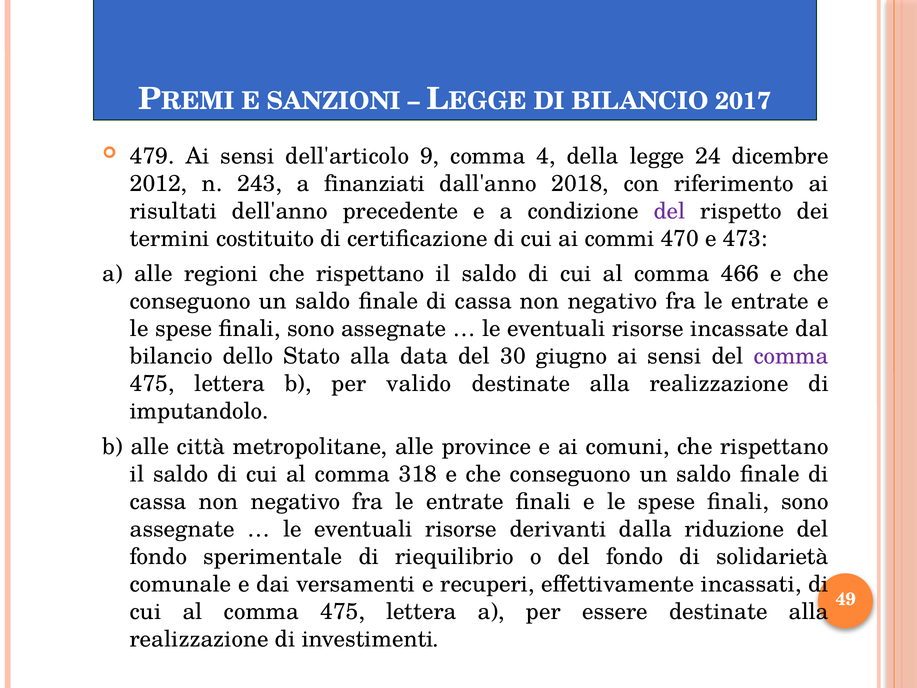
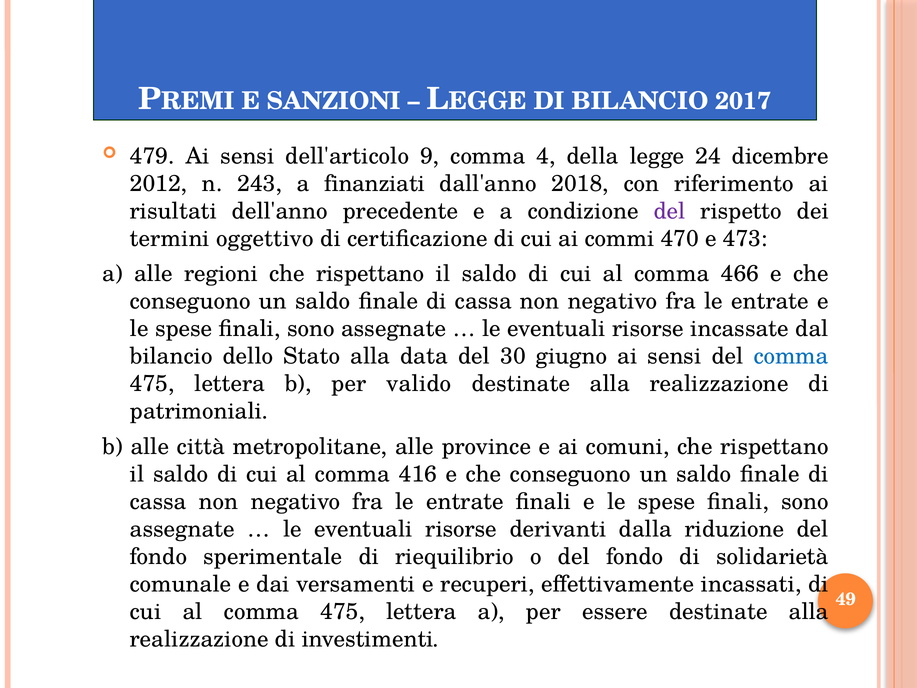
costituito: costituito -> oggettivo
comma at (791, 356) colour: purple -> blue
imputandolo: imputandolo -> patrimoniali
318: 318 -> 416
